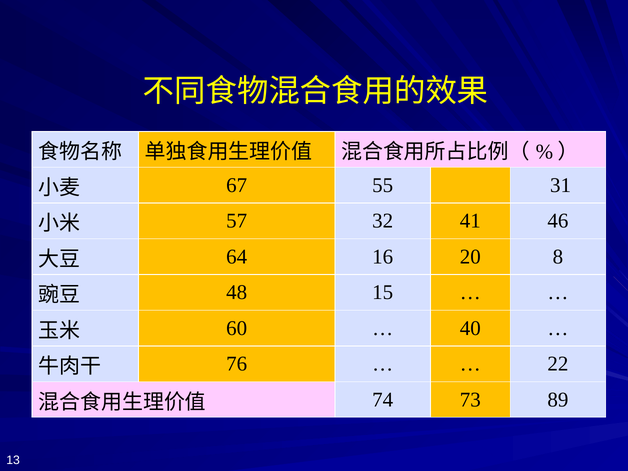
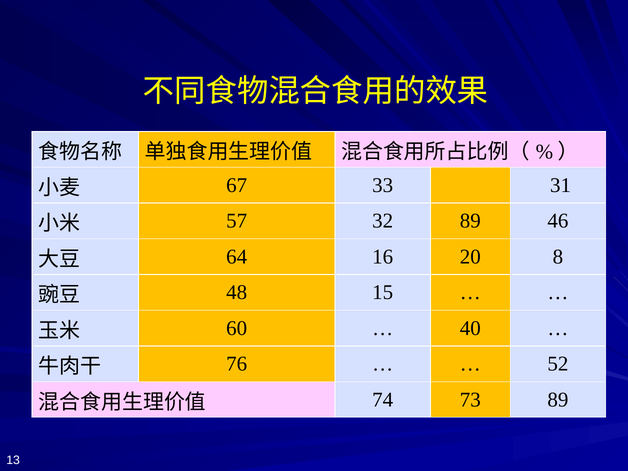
55: 55 -> 33
32 41: 41 -> 89
22: 22 -> 52
